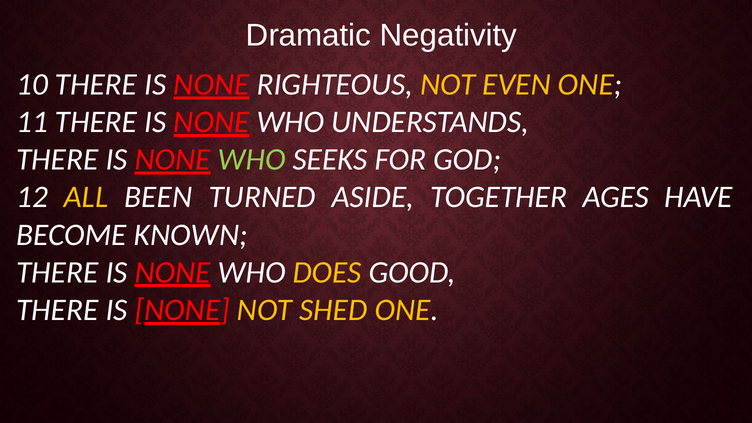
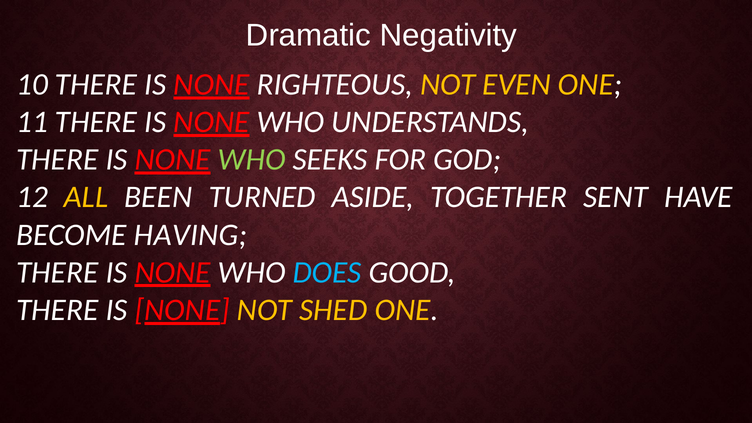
AGES: AGES -> SENT
KNOWN: KNOWN -> HAVING
DOES colour: yellow -> light blue
